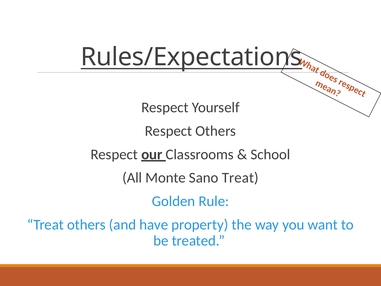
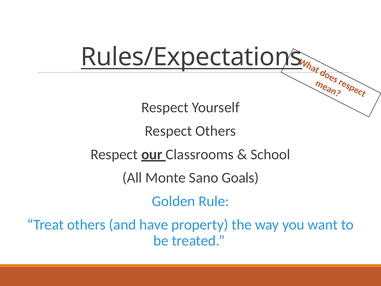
Sano Treat: Treat -> Goals
